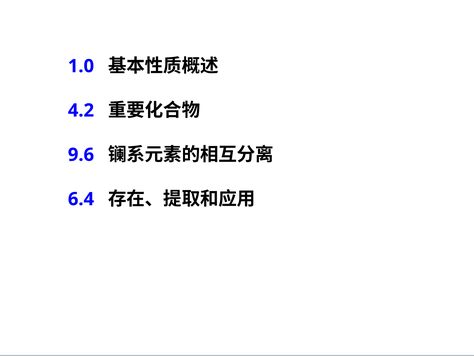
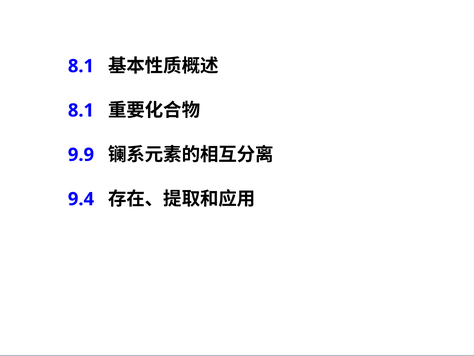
1.0 at (81, 66): 1.0 -> 8.1
4.2 at (81, 110): 4.2 -> 8.1
9.6: 9.6 -> 9.9
6.4: 6.4 -> 9.4
